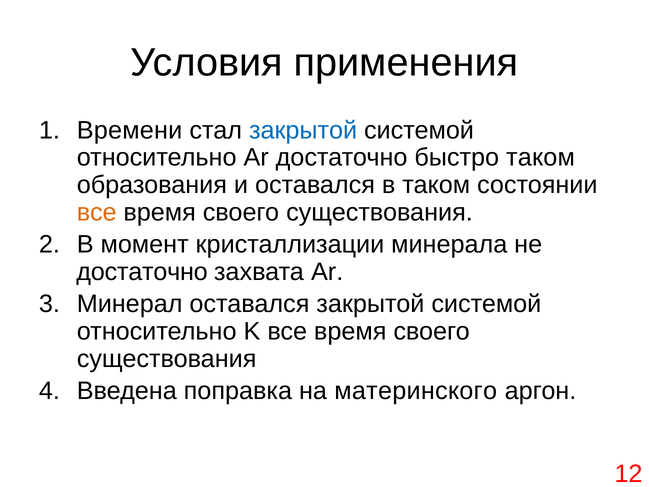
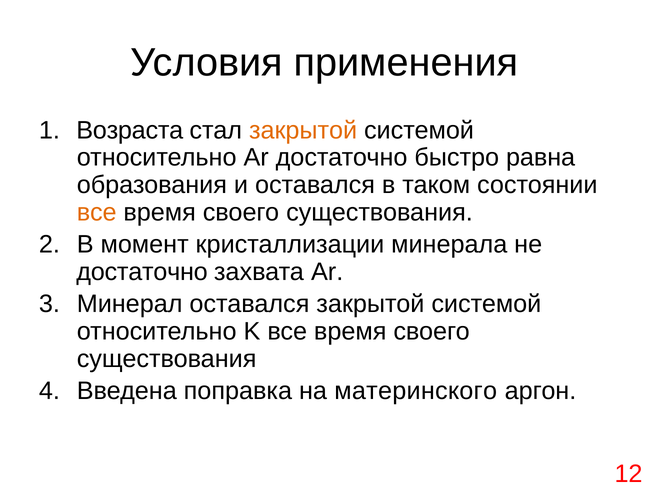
Времени: Времени -> Возраста
закрытой at (303, 130) colour: blue -> orange
быстро таком: таком -> равна
